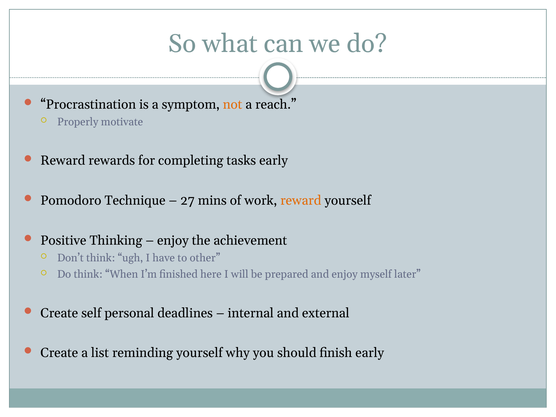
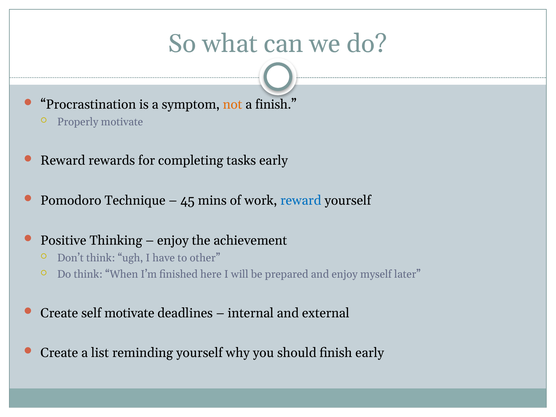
a reach: reach -> finish
27: 27 -> 45
reward at (301, 201) colour: orange -> blue
self personal: personal -> motivate
